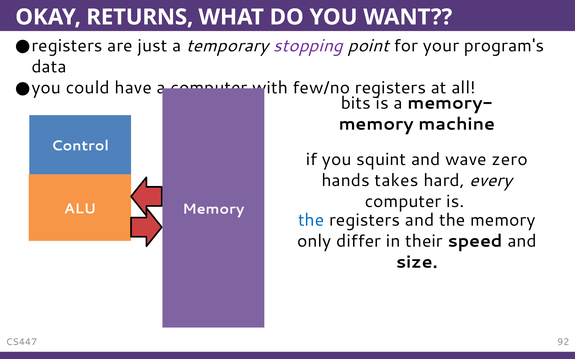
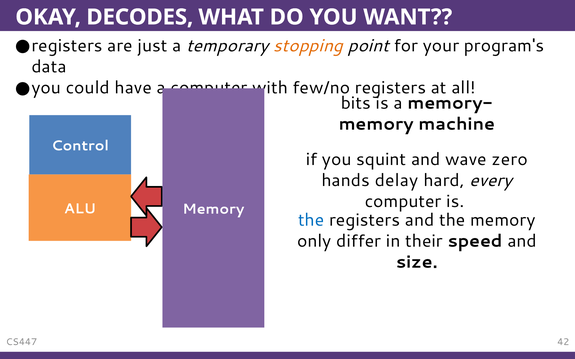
RETURNS: RETURNS -> DECODES
stopping colour: purple -> orange
takes: takes -> delay
92: 92 -> 42
